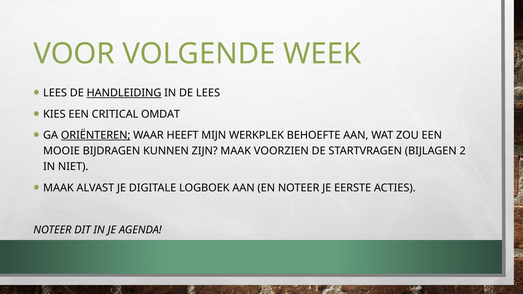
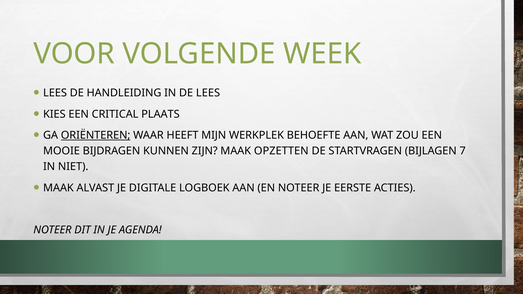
HANDLEIDING underline: present -> none
OMDAT: OMDAT -> PLAATS
VOORZIEN: VOORZIEN -> OPZETTEN
2: 2 -> 7
